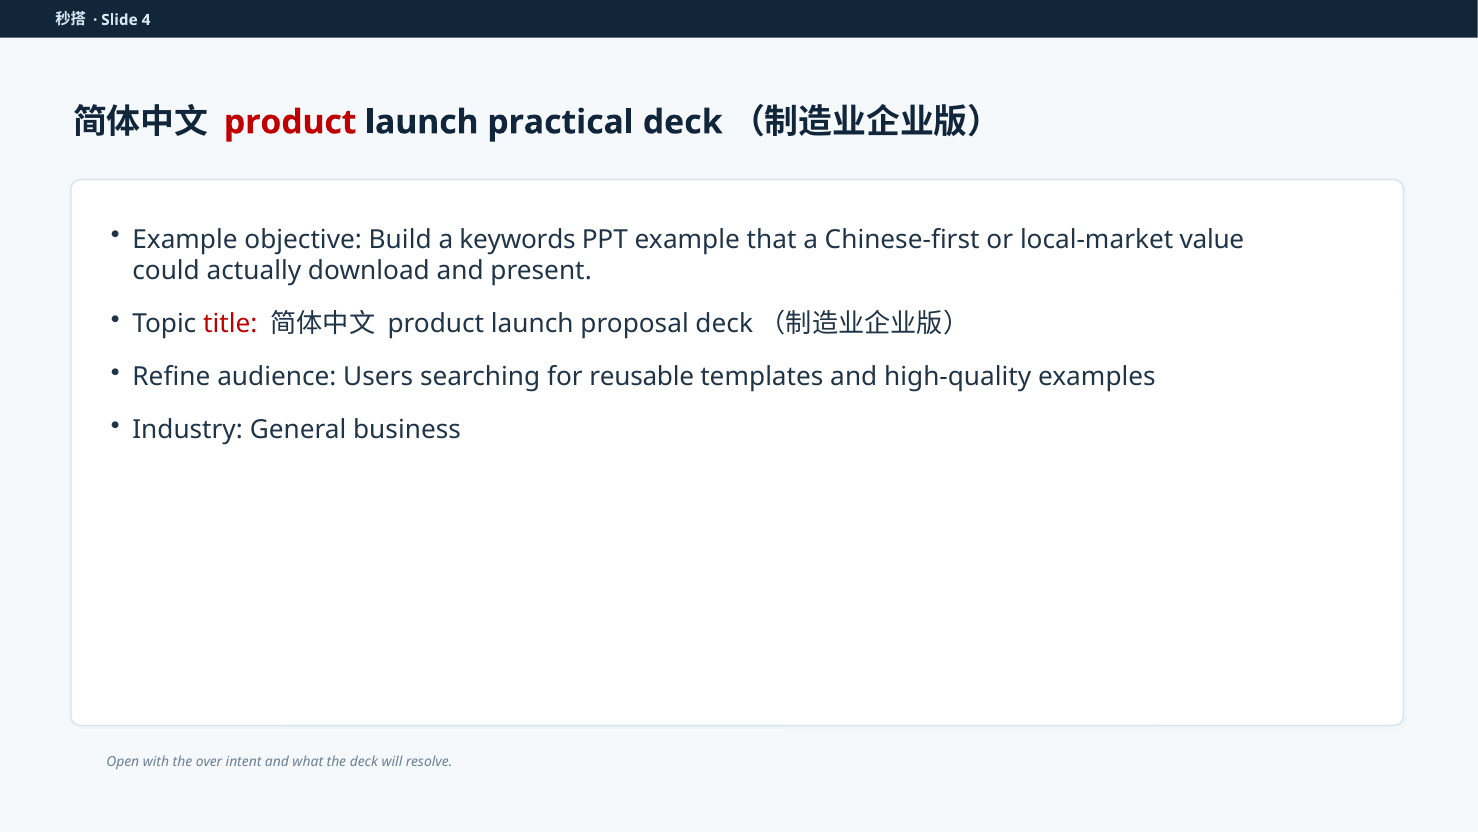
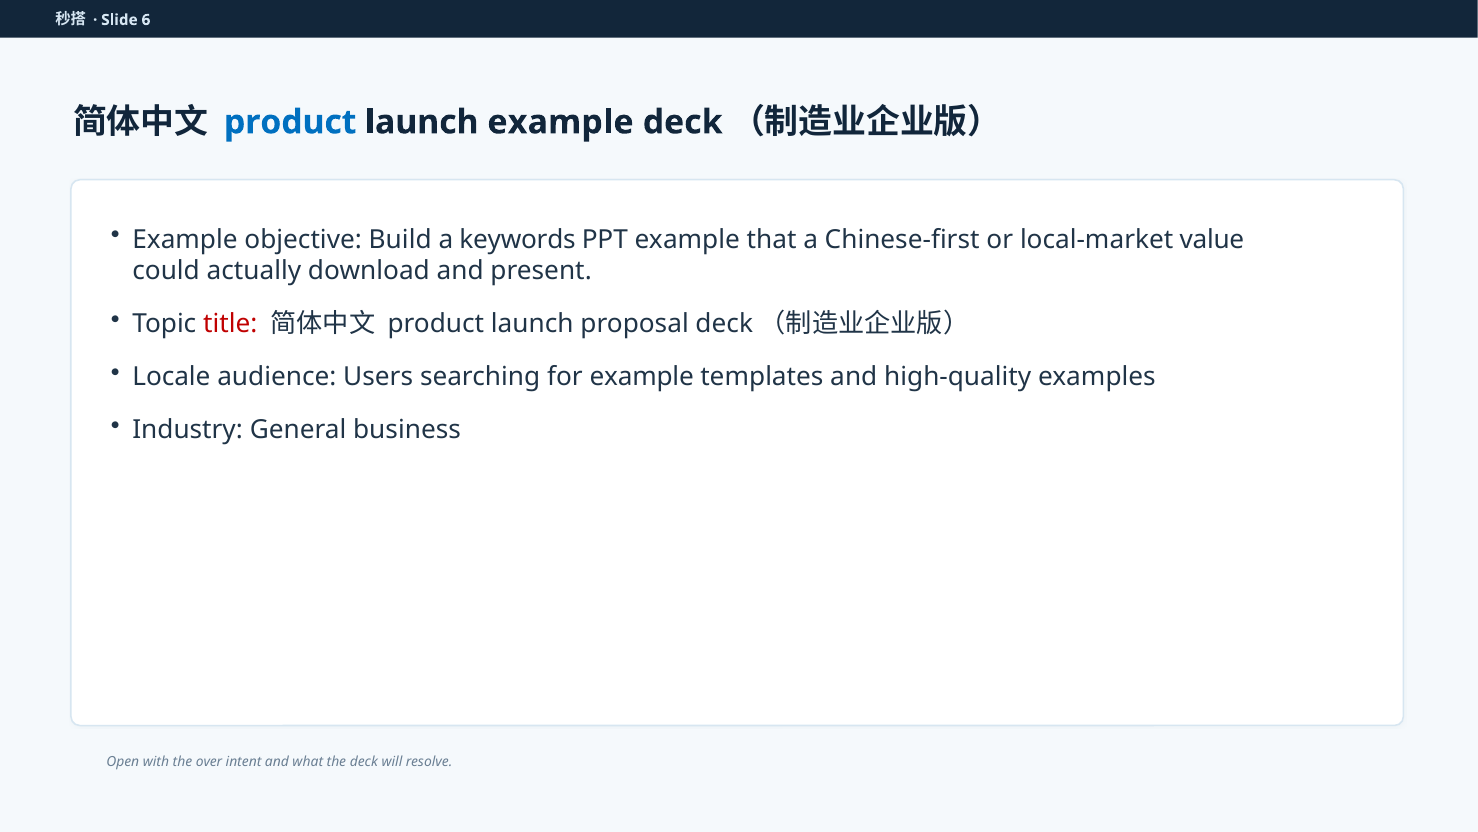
4: 4 -> 6
product at (290, 122) colour: red -> blue
launch practical: practical -> example
Refine: Refine -> Locale
for reusable: reusable -> example
